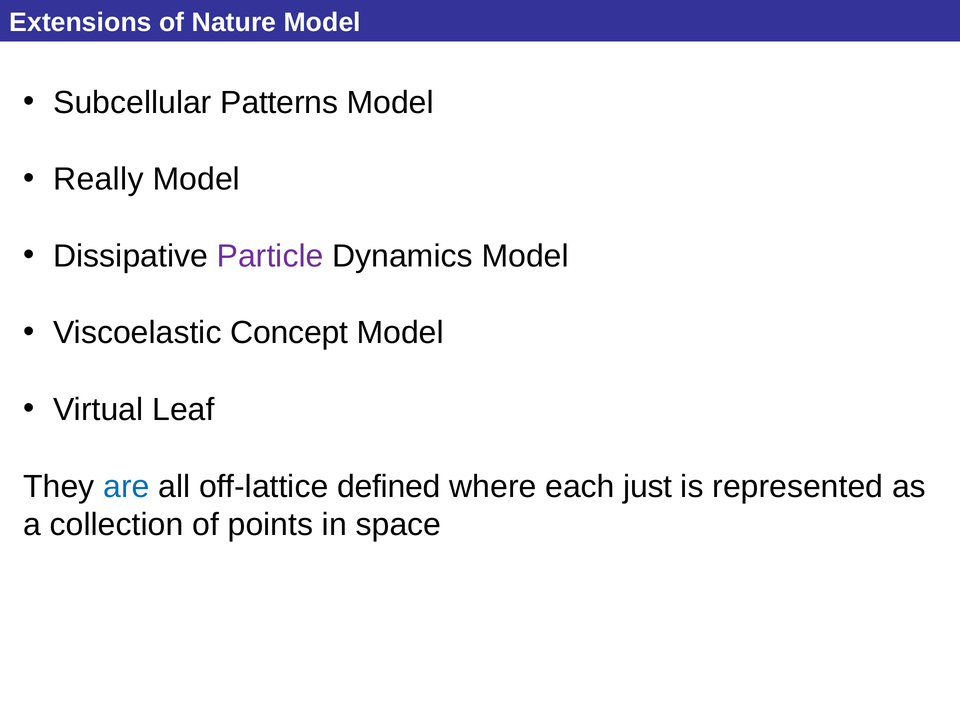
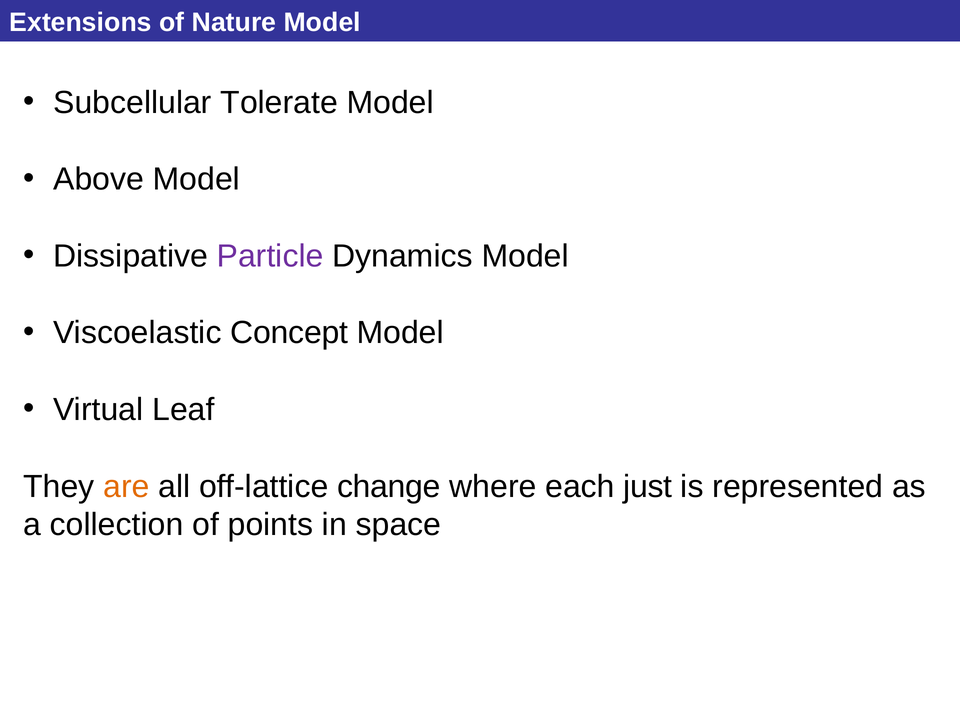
Patterns: Patterns -> Tolerate
Really: Really -> Above
are colour: blue -> orange
defined: defined -> change
